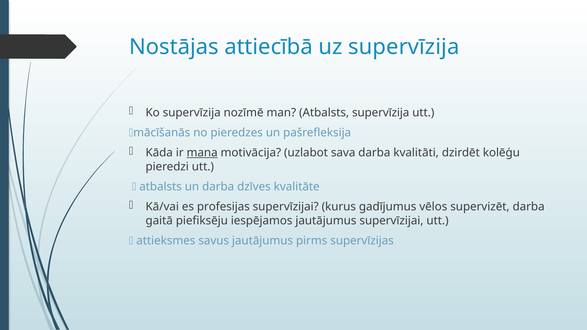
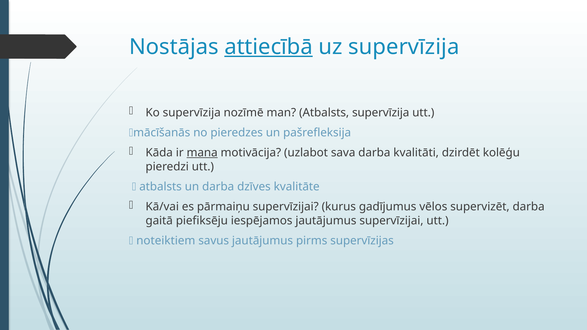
attiecībā underline: none -> present
profesijas: profesijas -> pārmaiņu
attieksmes: attieksmes -> noteiktiem
